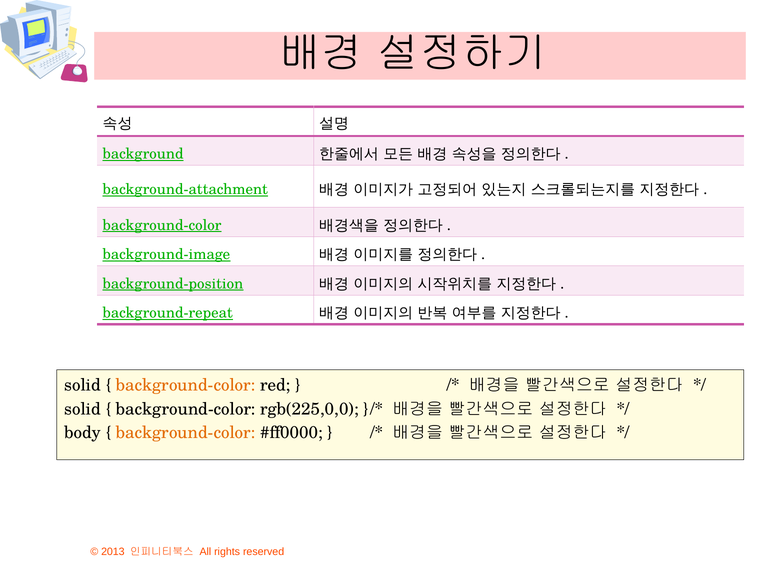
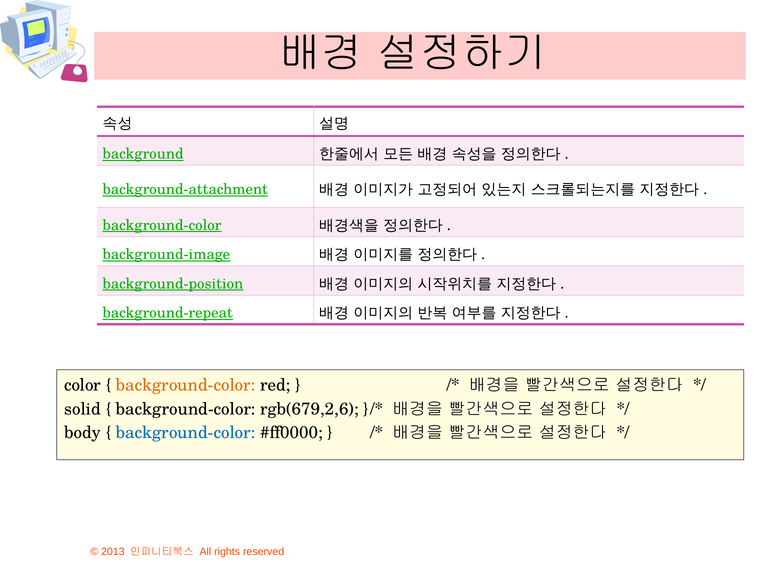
solid at (83, 385): solid -> color
rgb(225,0,0: rgb(225,0,0 -> rgb(679,2,6
background-color at (186, 433) colour: orange -> blue
